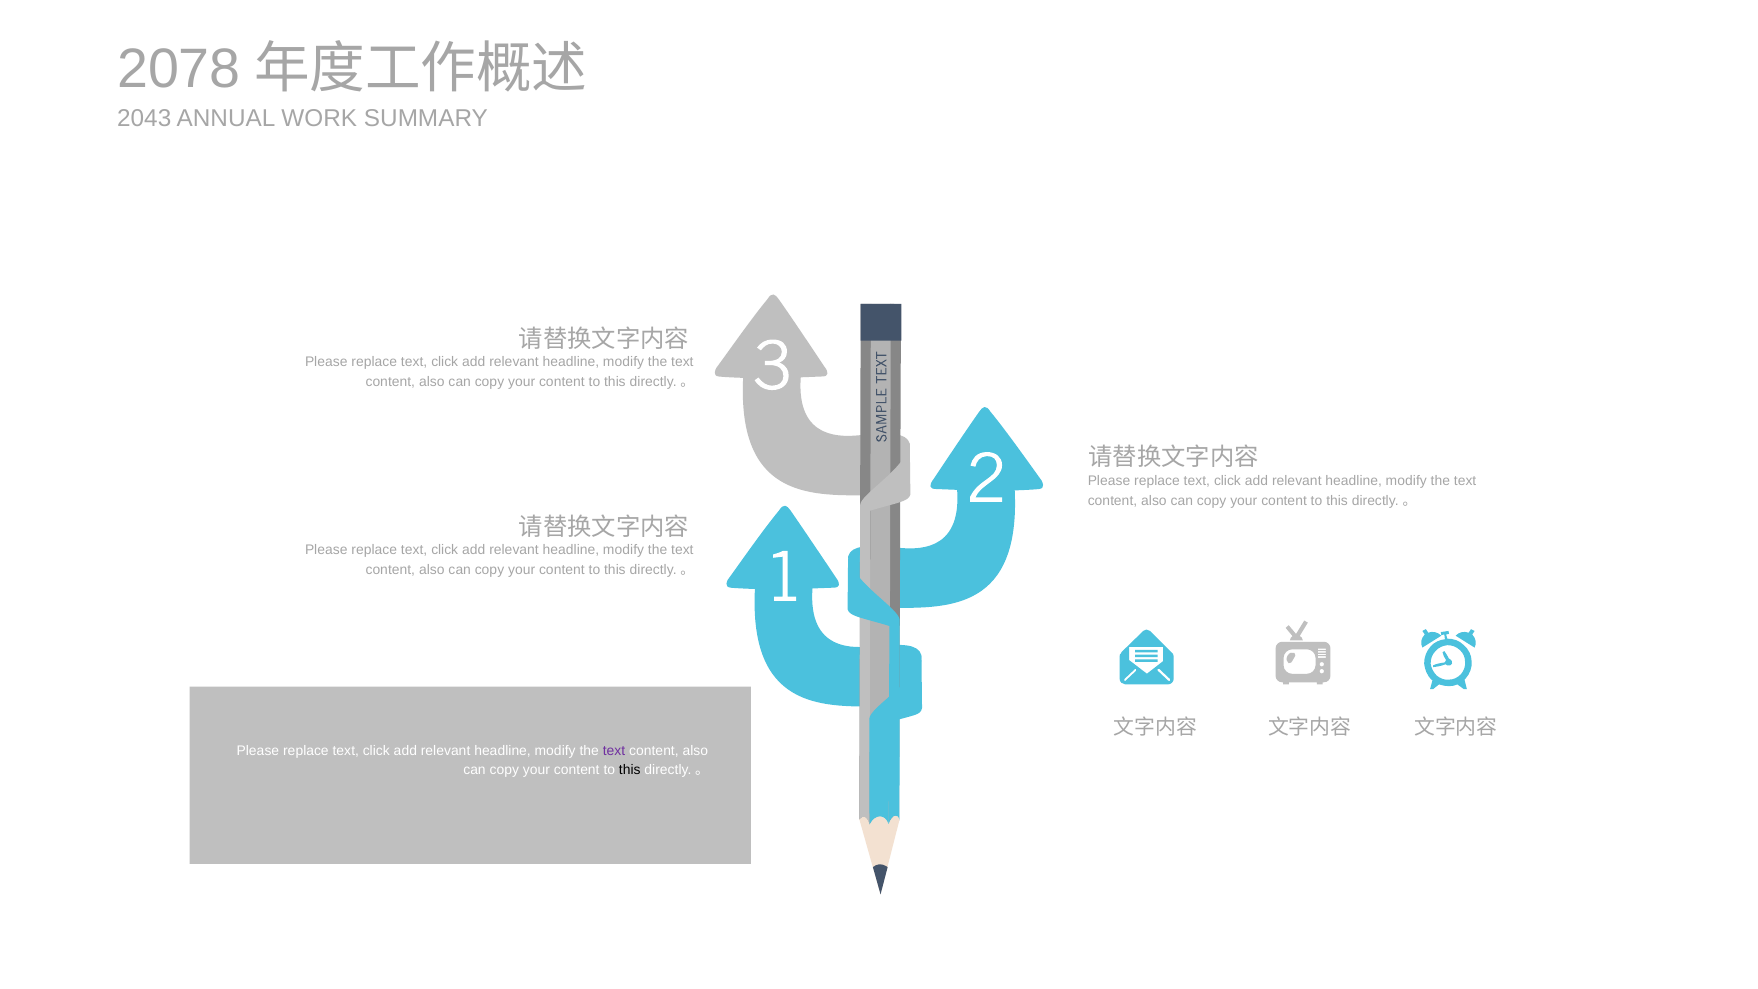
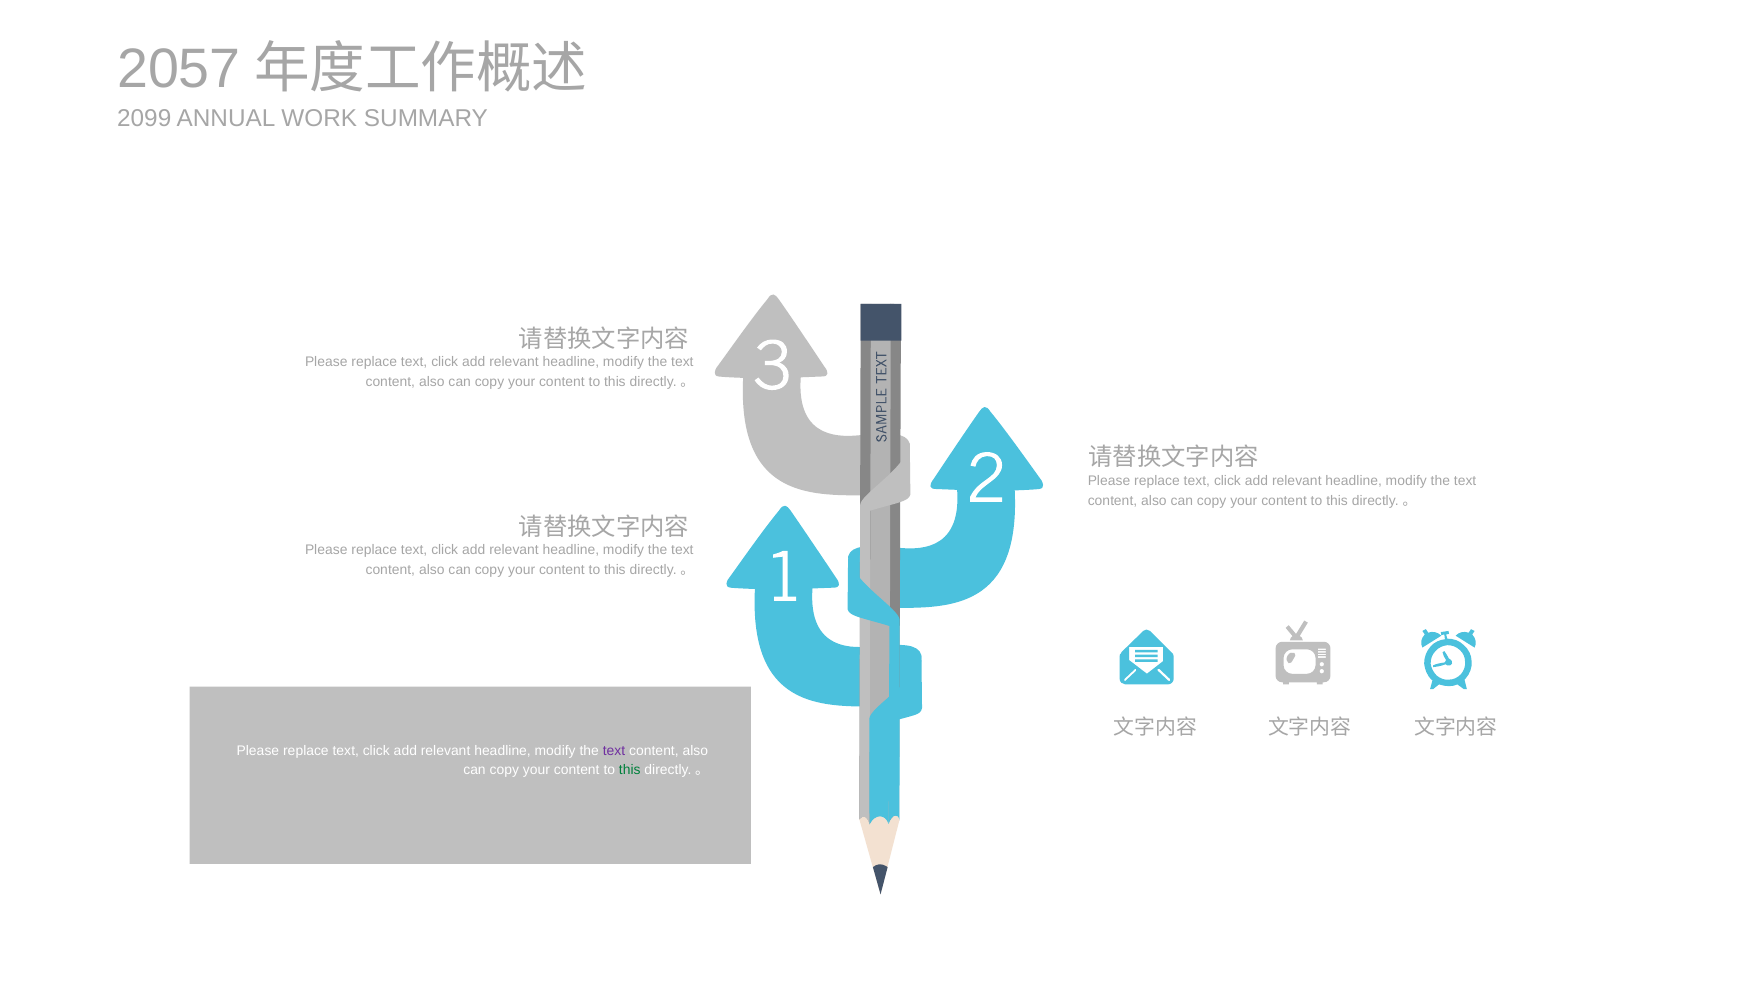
2078: 2078 -> 2057
2043: 2043 -> 2099
this at (630, 770) colour: black -> green
